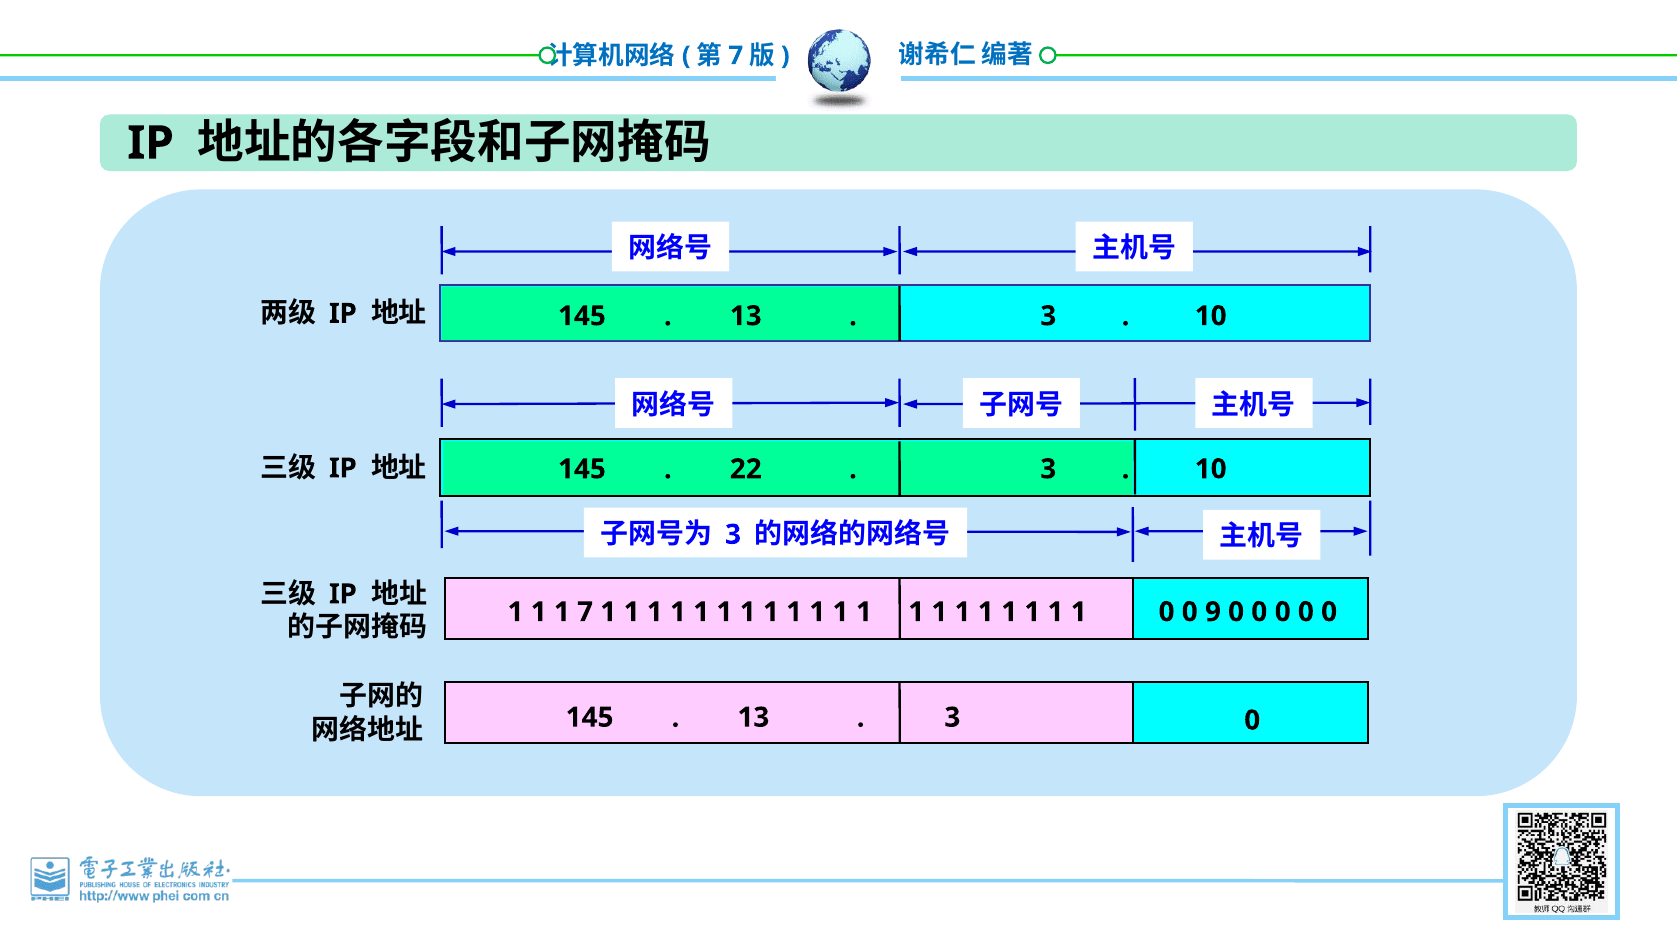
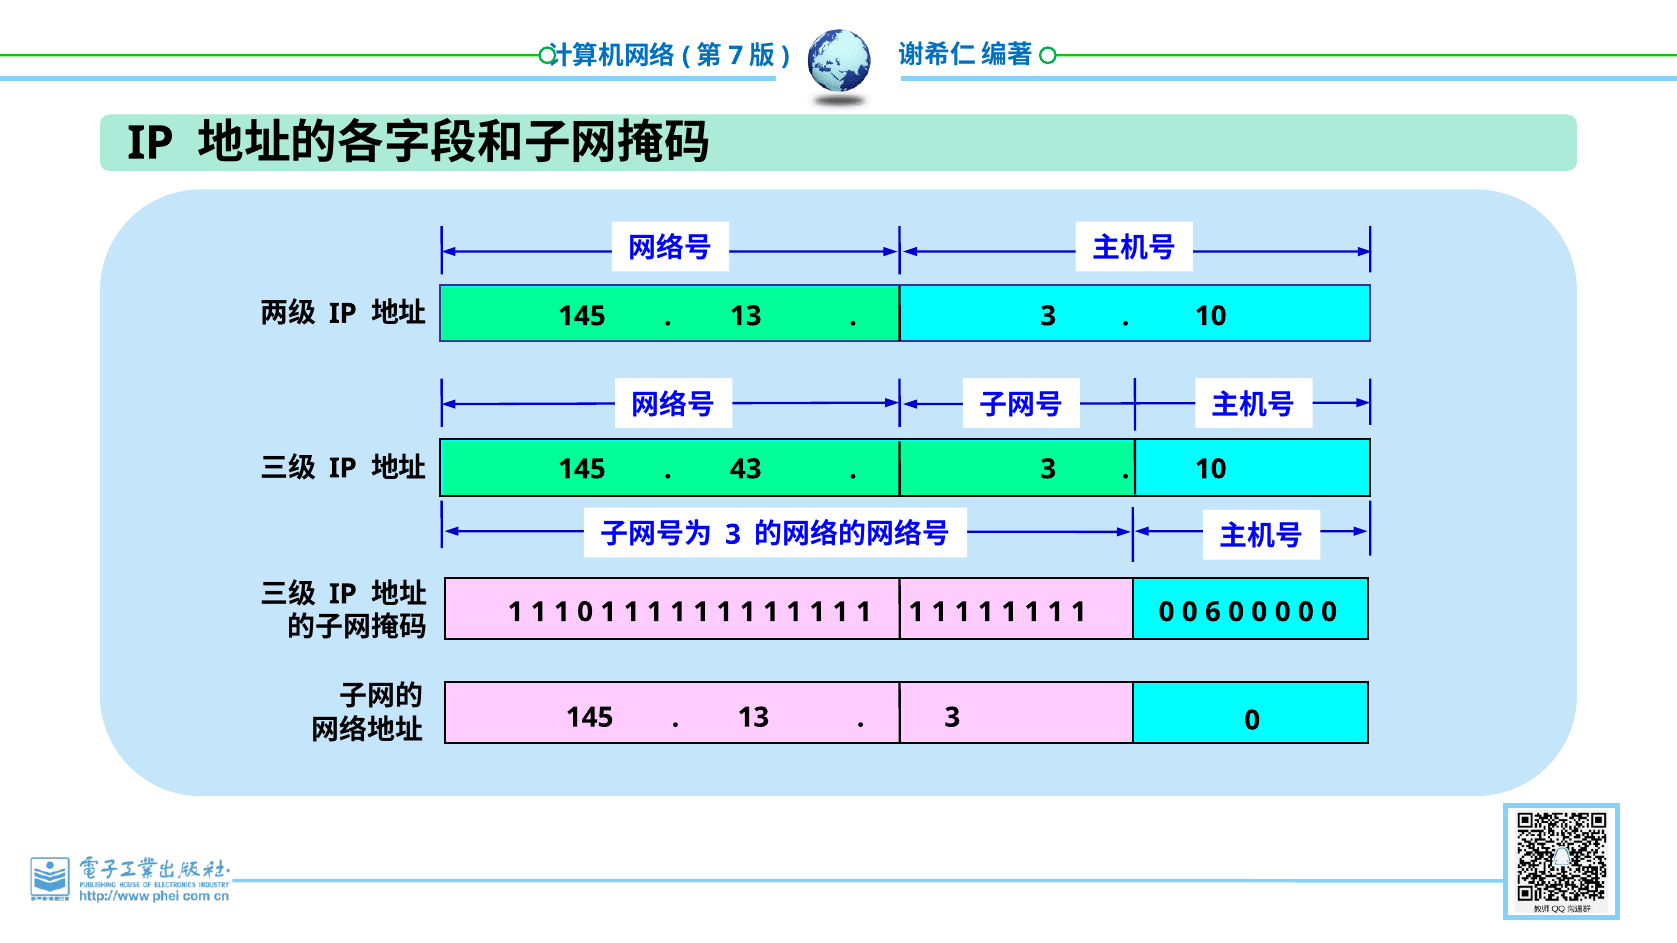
22: 22 -> 43
7 at (585, 612): 7 -> 0
9: 9 -> 6
